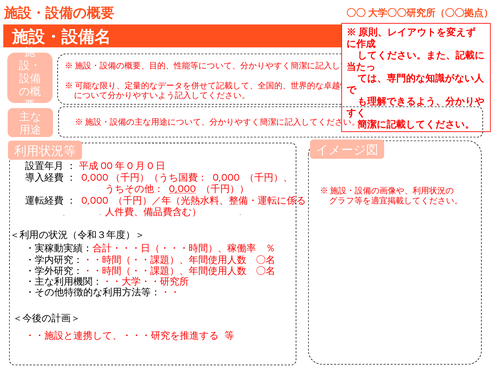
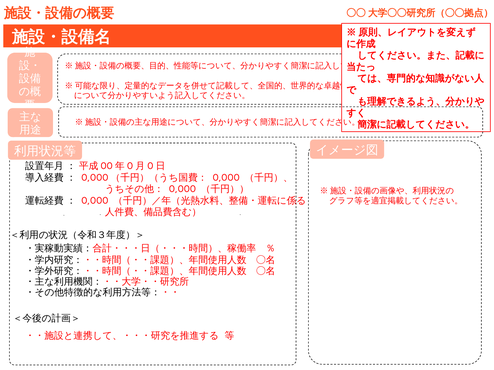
0,000 at (182, 189) underline: present -> none
